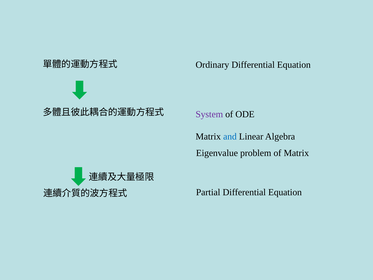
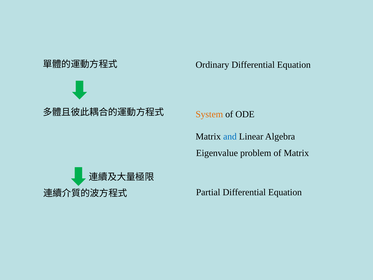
System colour: purple -> orange
